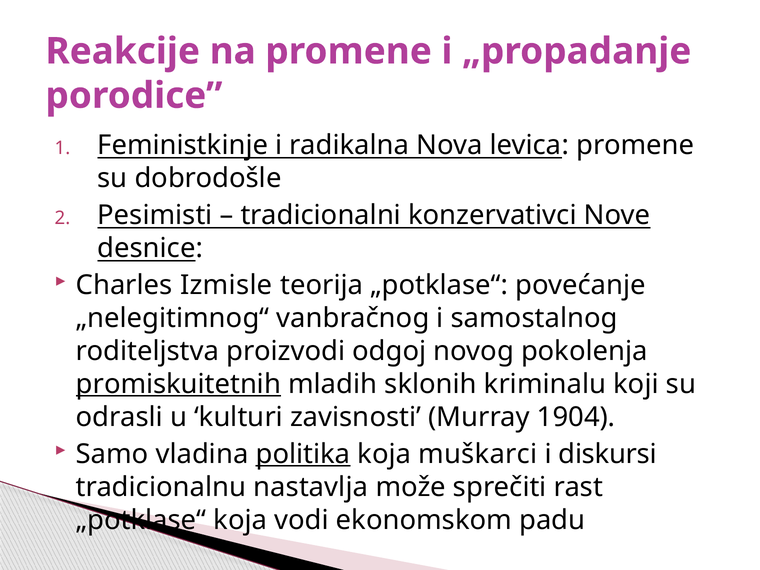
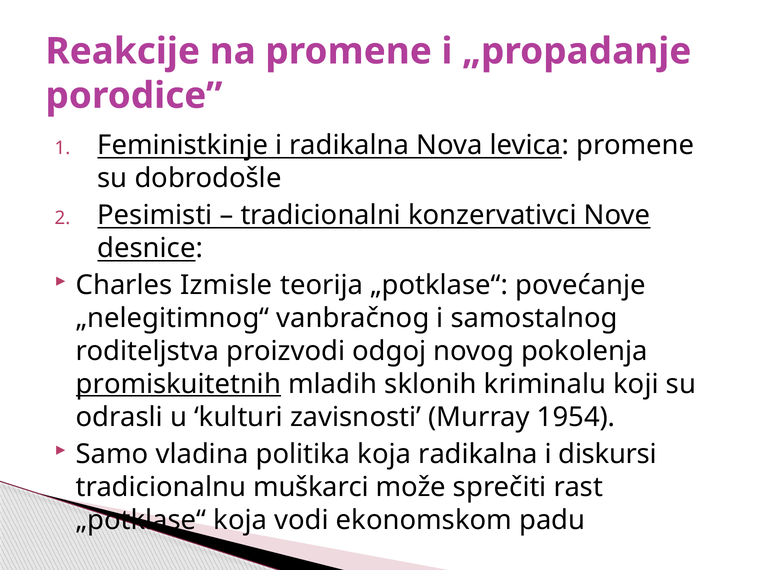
1904: 1904 -> 1954
politika underline: present -> none
koja muškarci: muškarci -> radikalna
nastavlja: nastavlja -> muškarci
